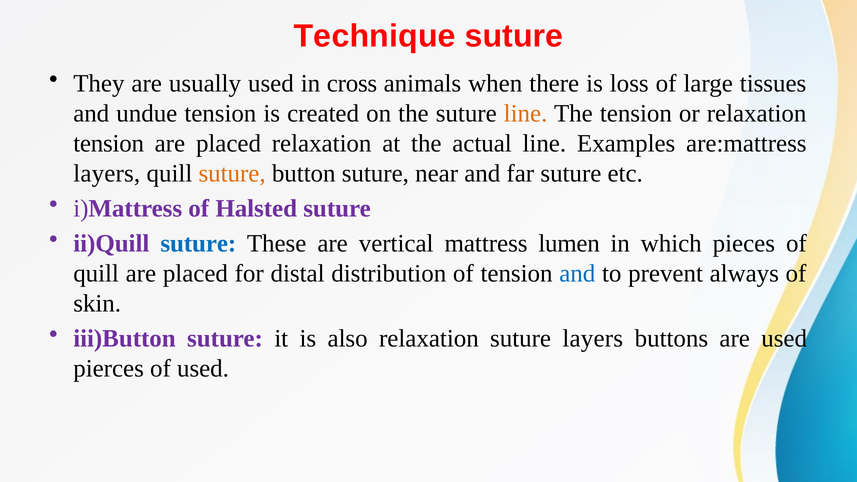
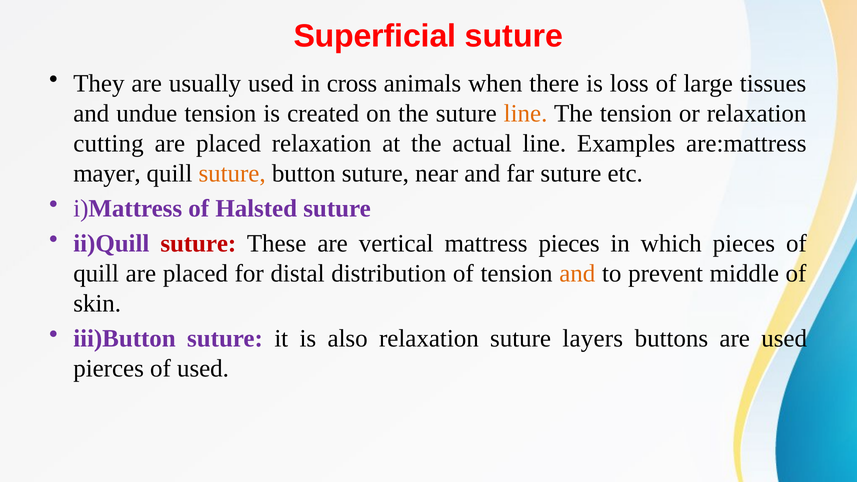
Technique: Technique -> Superficial
tension at (109, 143): tension -> cutting
layers at (107, 173): layers -> mayer
suture at (198, 244) colour: blue -> red
mattress lumen: lumen -> pieces
and at (577, 274) colour: blue -> orange
always: always -> middle
